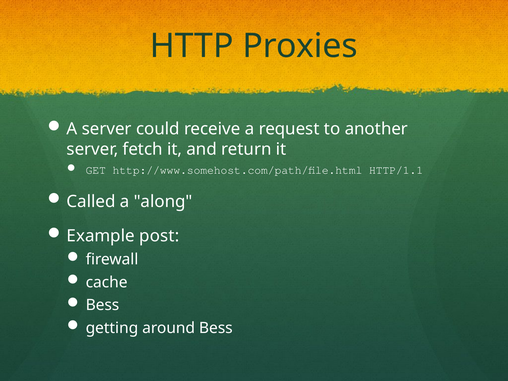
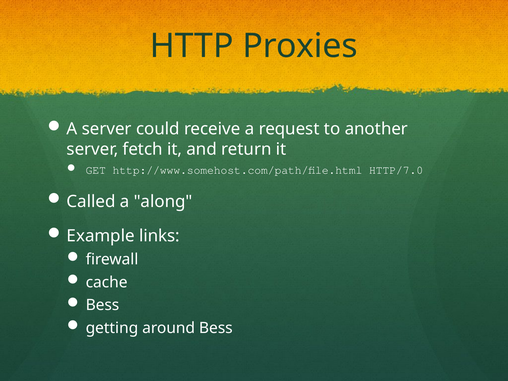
HTTP/1.1: HTTP/1.1 -> HTTP/7.0
post: post -> links
